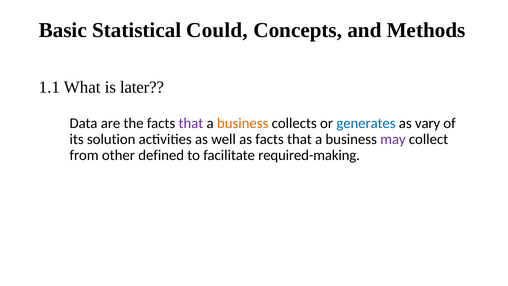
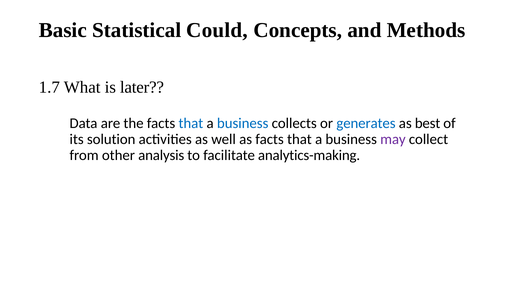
1.1: 1.1 -> 1.7
that at (191, 123) colour: purple -> blue
business at (243, 123) colour: orange -> blue
vary: vary -> best
defined: defined -> analysis
required-making: required-making -> analytics-making
